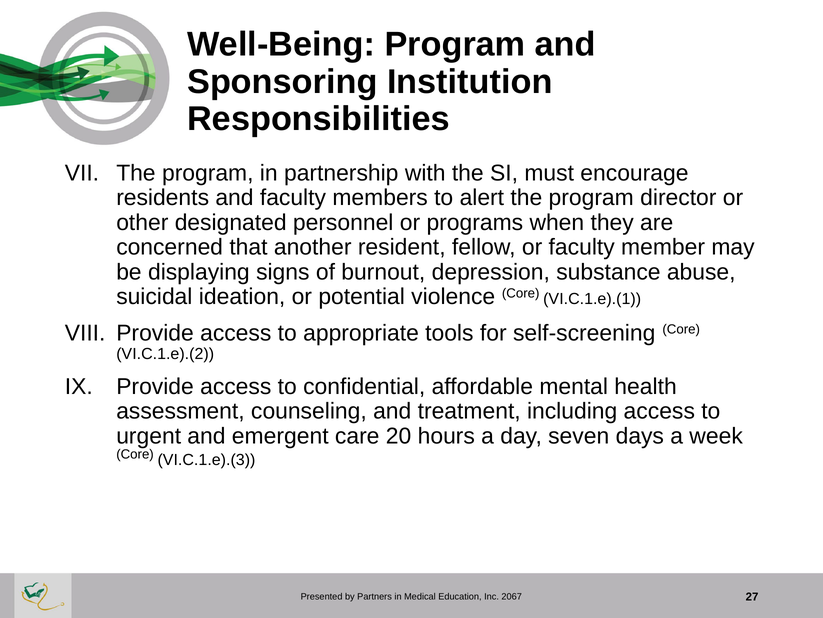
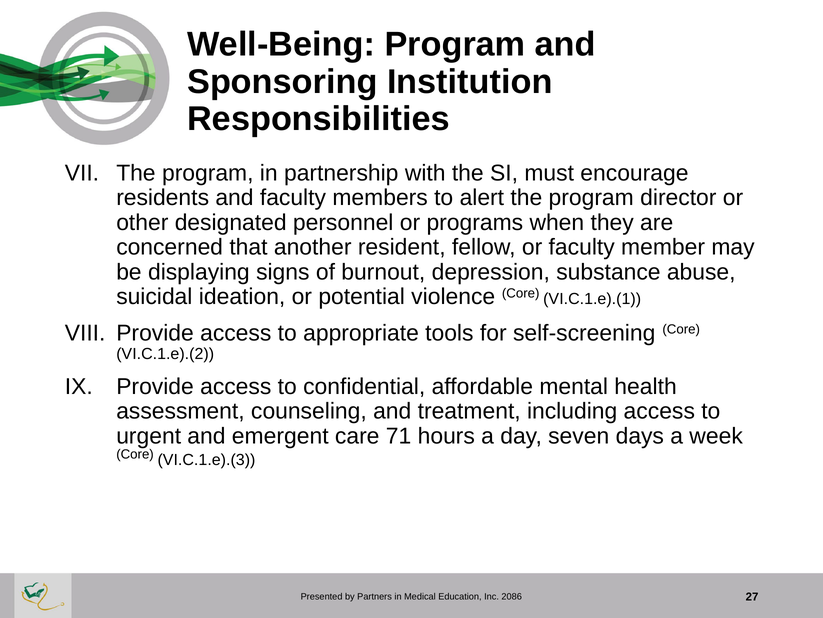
20: 20 -> 71
2067: 2067 -> 2086
